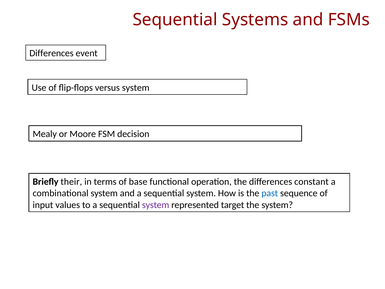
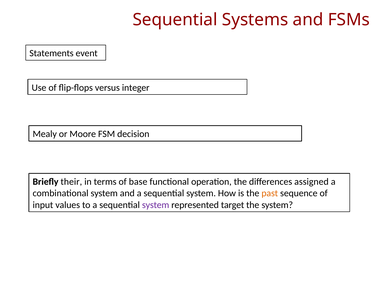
Differences at (51, 53): Differences -> Statements
versus system: system -> integer
constant: constant -> assigned
past colour: blue -> orange
